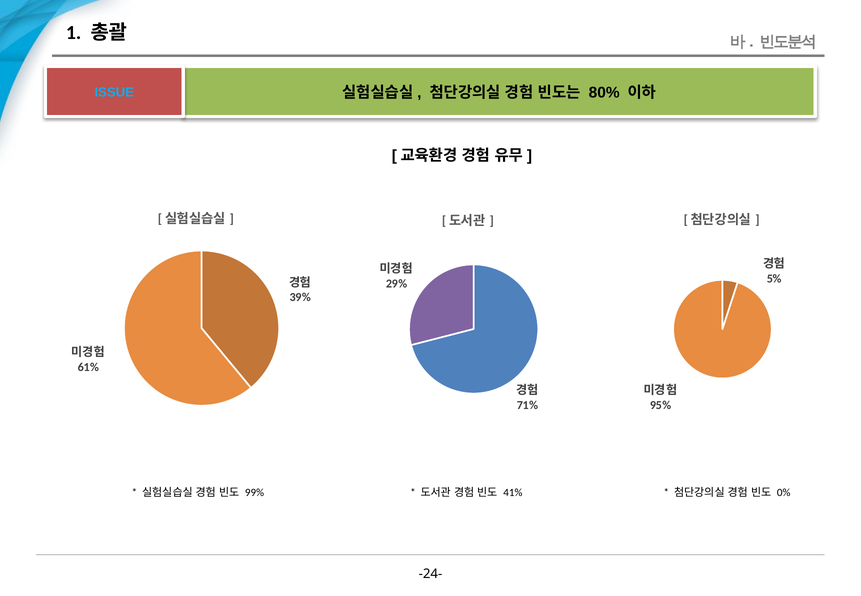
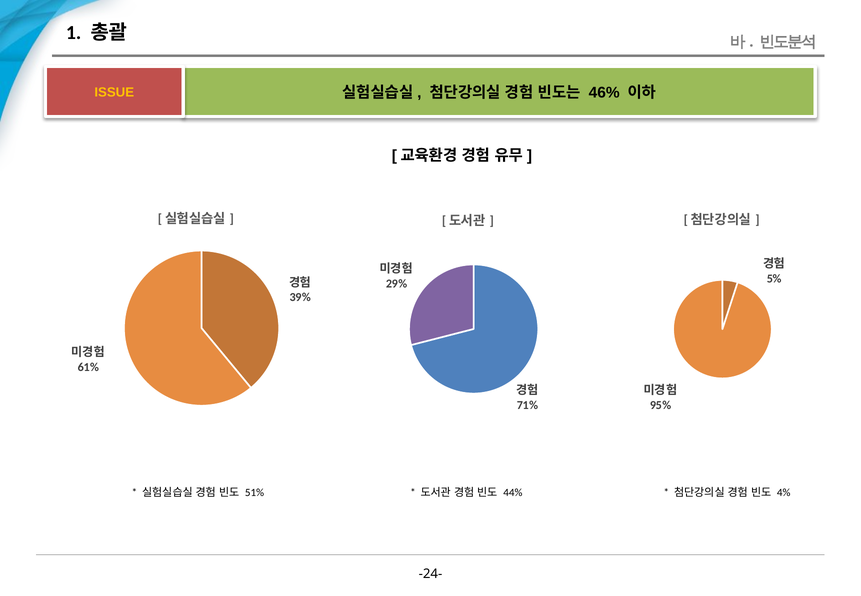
80%: 80% -> 46%
ISSUE colour: light blue -> yellow
99%: 99% -> 51%
41%: 41% -> 44%
0%: 0% -> 4%
